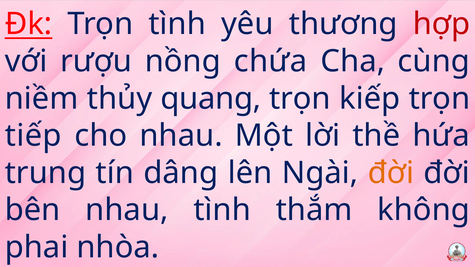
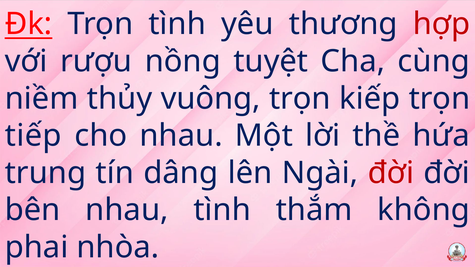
chứa: chứa -> tuyệt
quang: quang -> vuông
đời at (391, 173) colour: orange -> red
